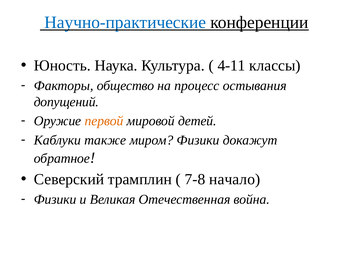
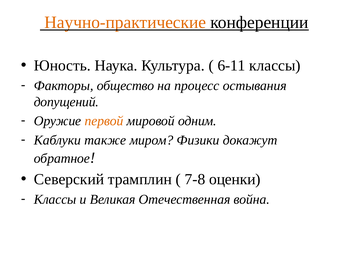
Научно-практические colour: blue -> orange
4-11: 4-11 -> 6-11
детей: детей -> одним
начало: начало -> оценки
Физики at (55, 199): Физики -> Классы
